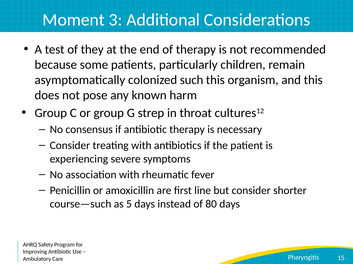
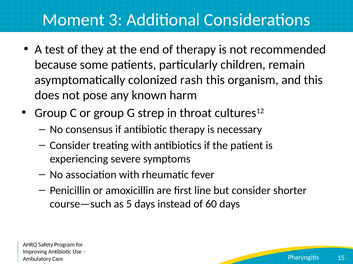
such: such -> rash
80: 80 -> 60
